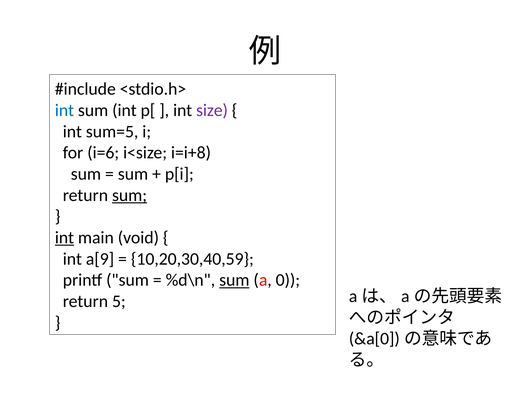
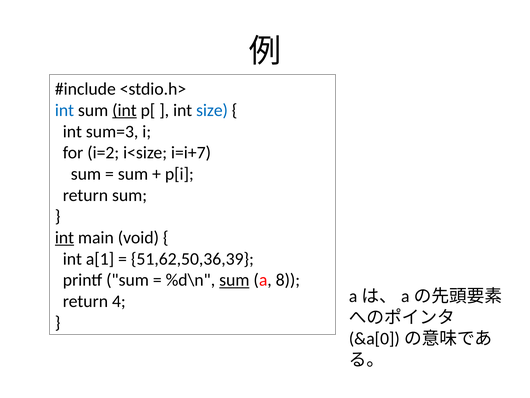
int at (124, 110) underline: none -> present
size colour: purple -> blue
sum=5: sum=5 -> sum=3
i=6: i=6 -> i=2
i=i+8: i=i+8 -> i=i+7
sum at (130, 195) underline: present -> none
a[9: a[9 -> a[1
10,20,30,40,59: 10,20,30,40,59 -> 51,62,50,36,39
0: 0 -> 8
5: 5 -> 4
